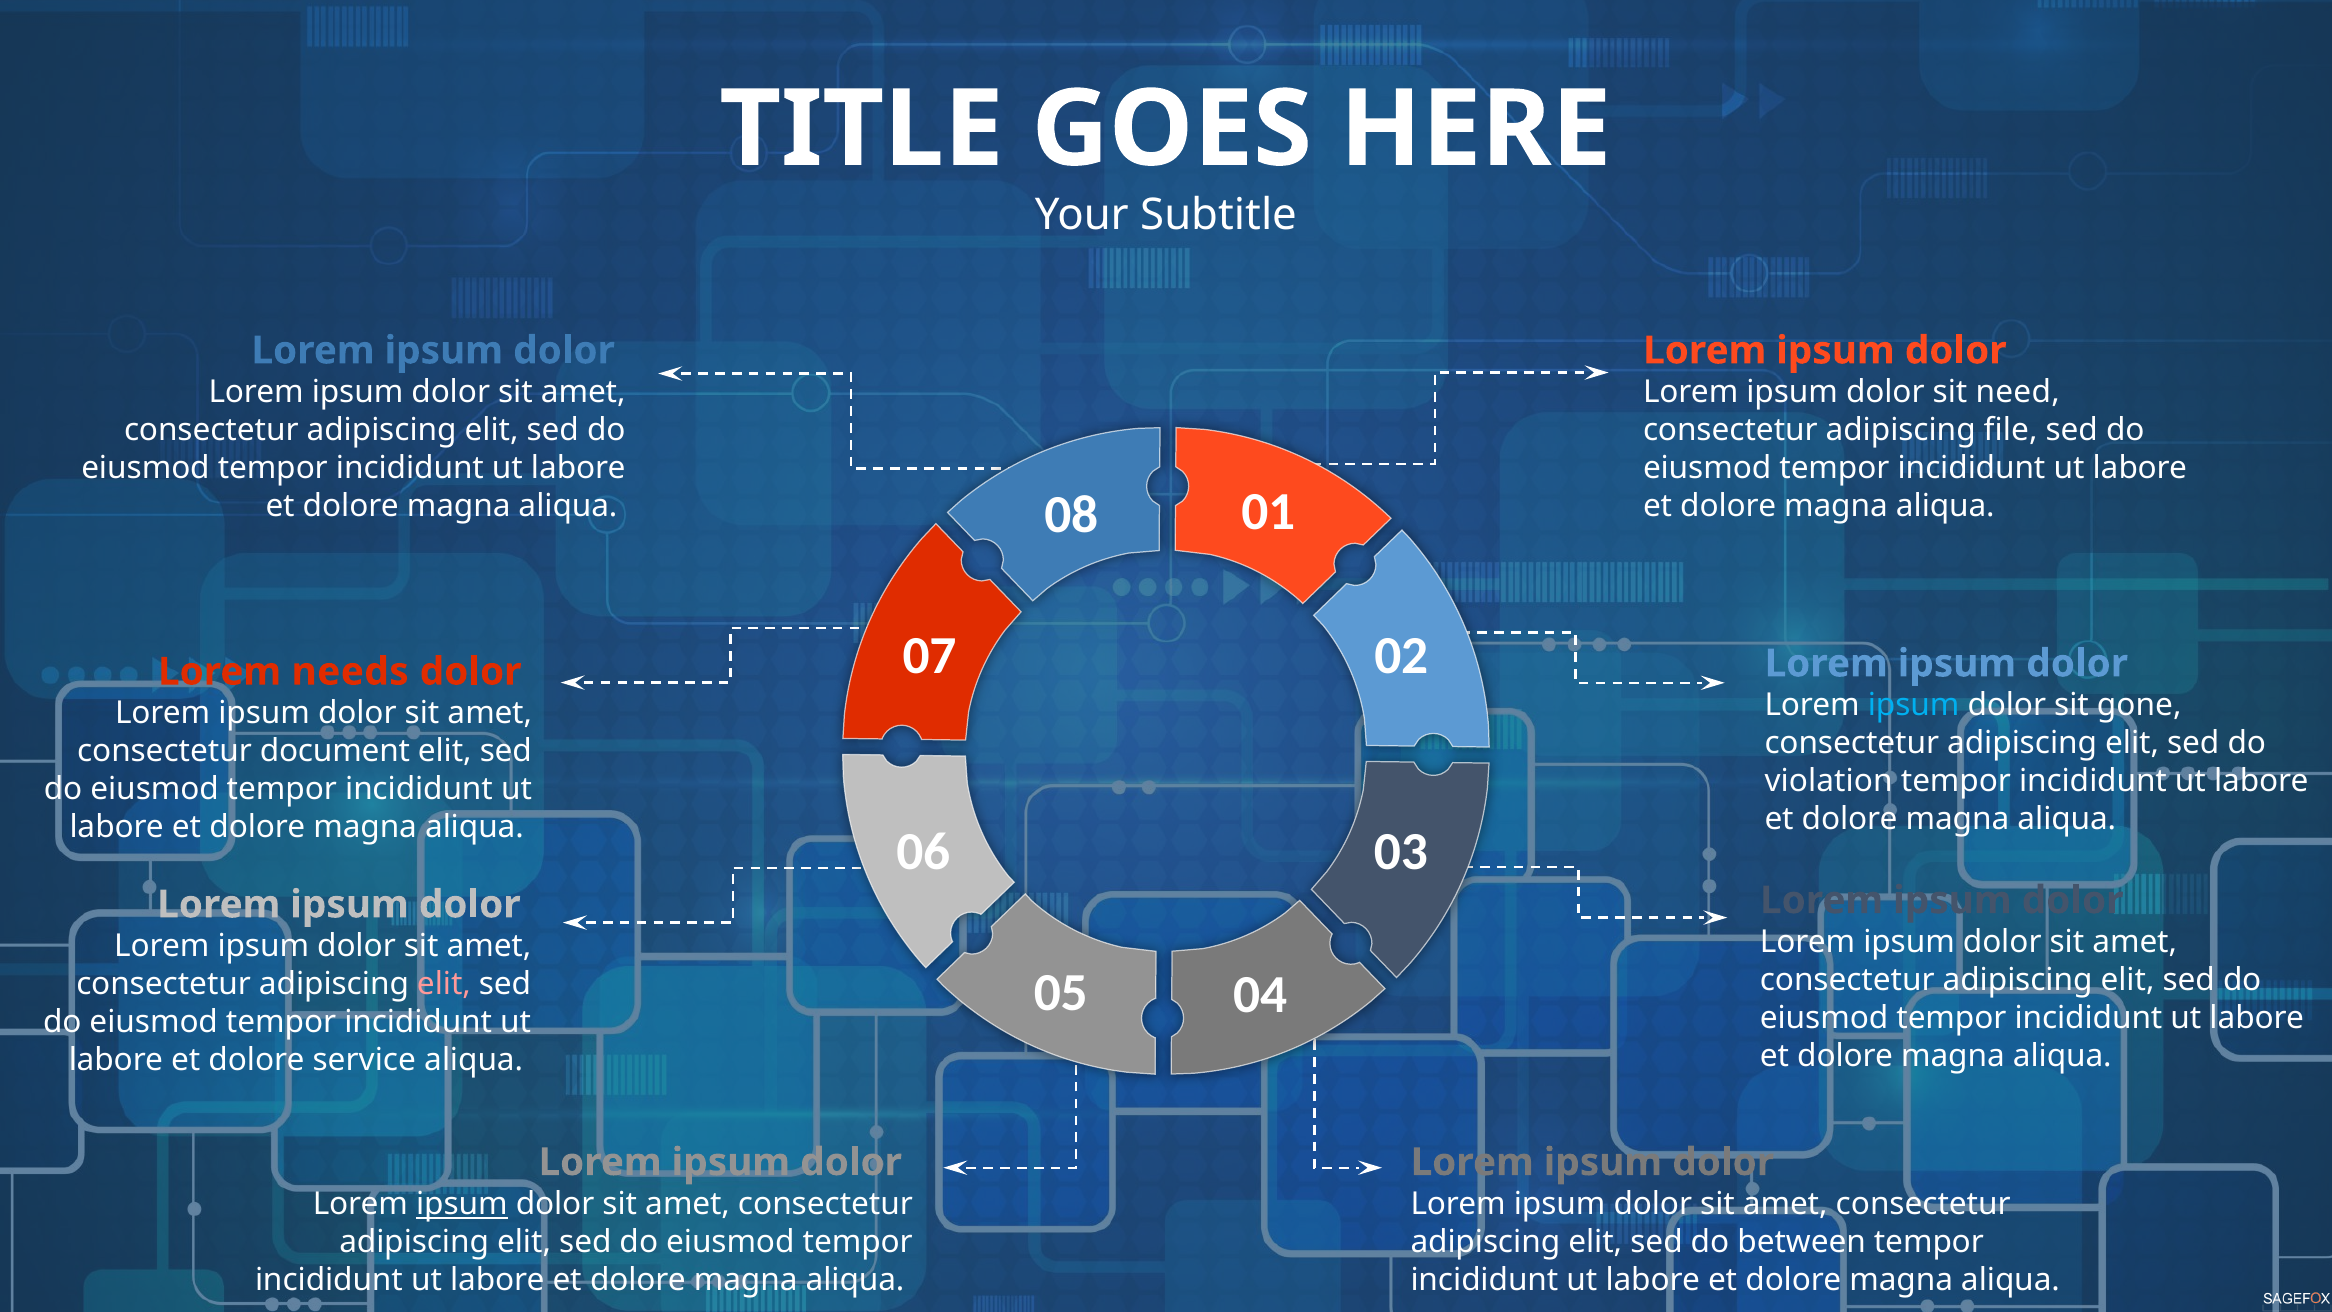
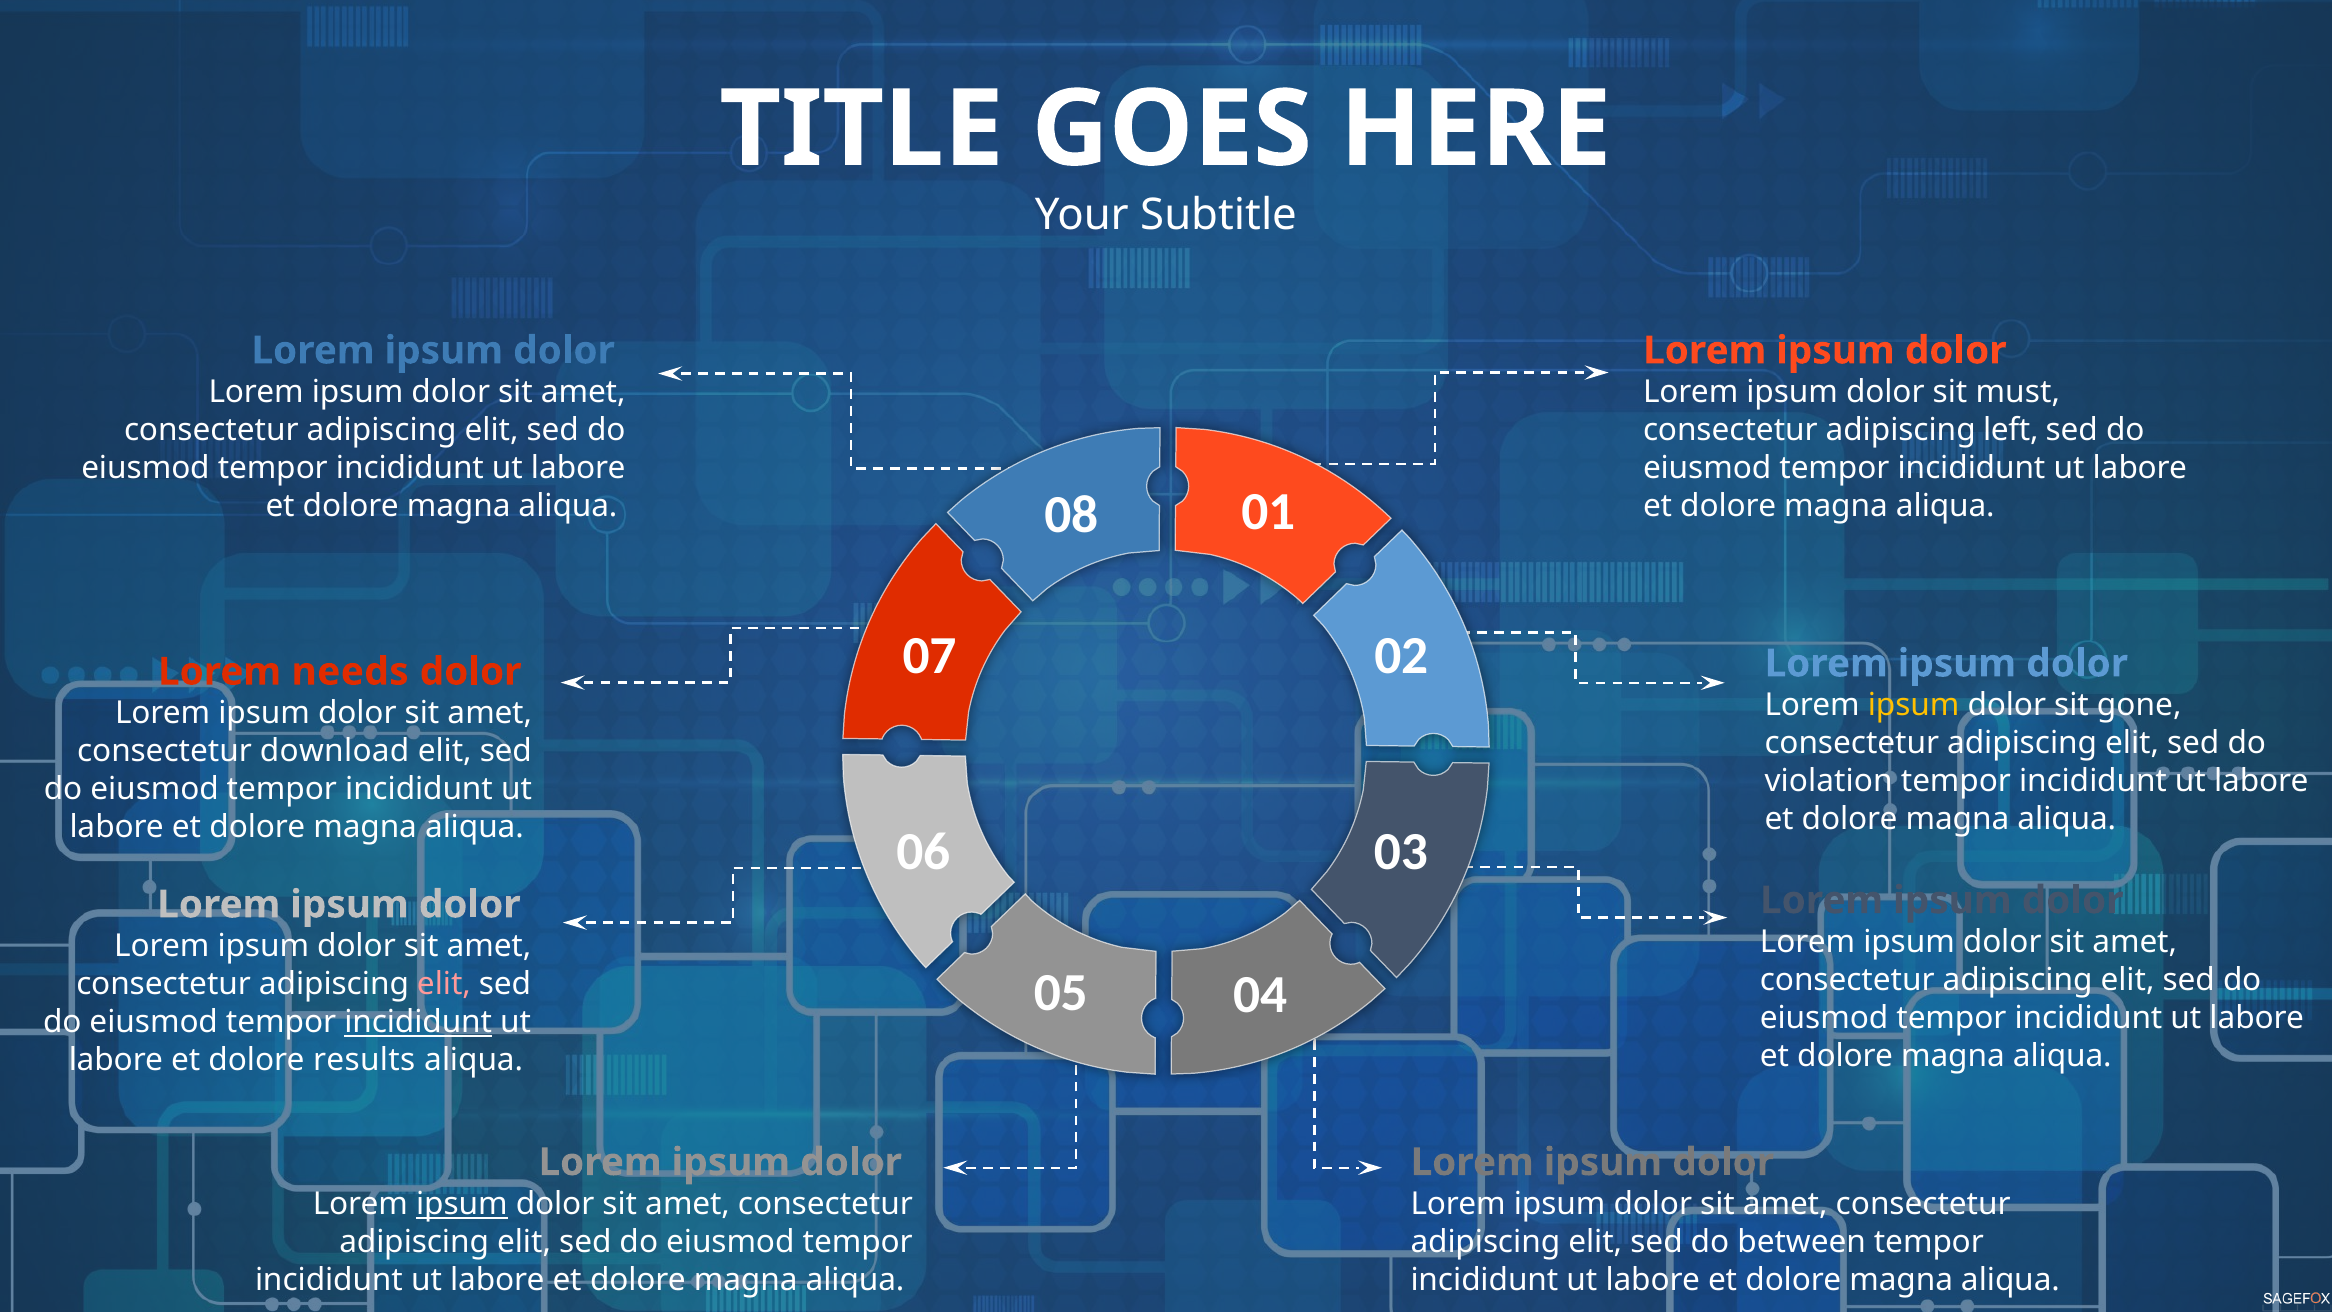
need: need -> must
file: file -> left
ipsum at (1914, 705) colour: light blue -> yellow
document: document -> download
incididunt at (418, 1022) underline: none -> present
service: service -> results
